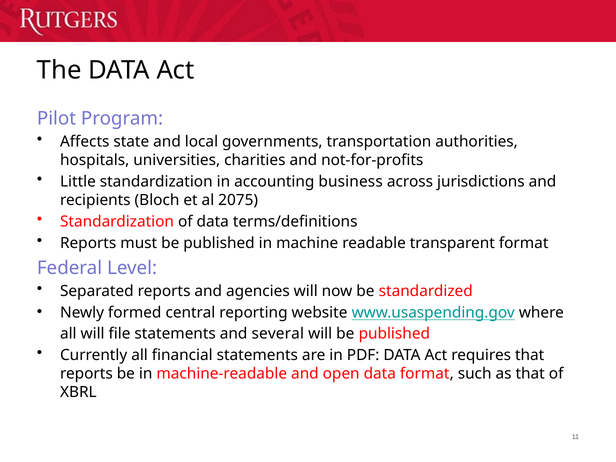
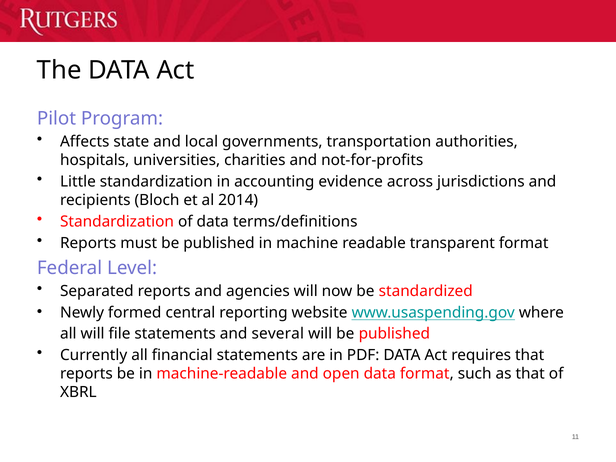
business: business -> evidence
2075: 2075 -> 2014
